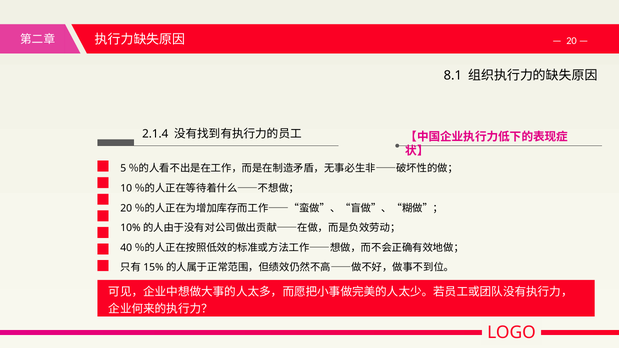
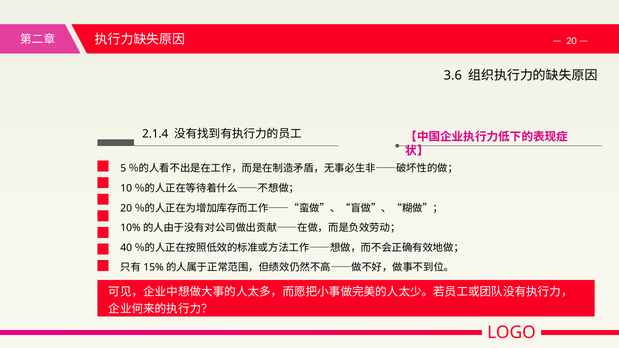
8.1: 8.1 -> 3.6
